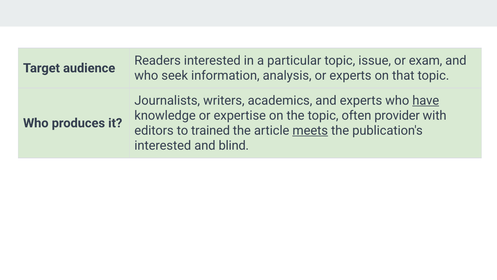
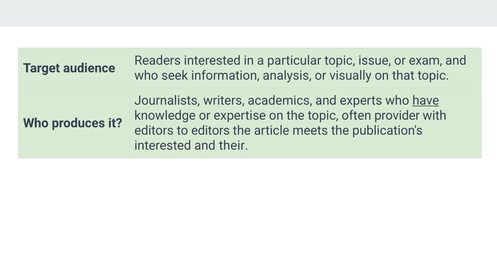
or experts: experts -> visually
to trained: trained -> editors
meets underline: present -> none
blind: blind -> their
